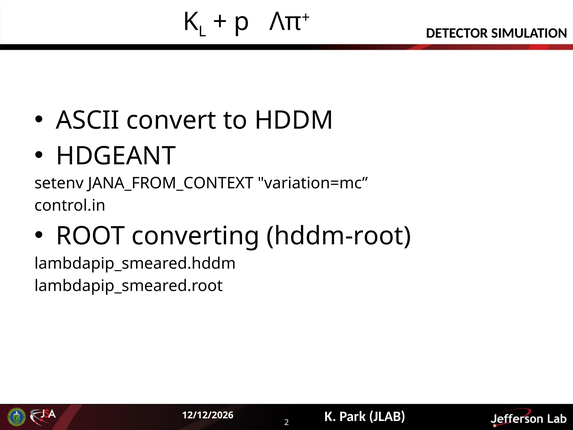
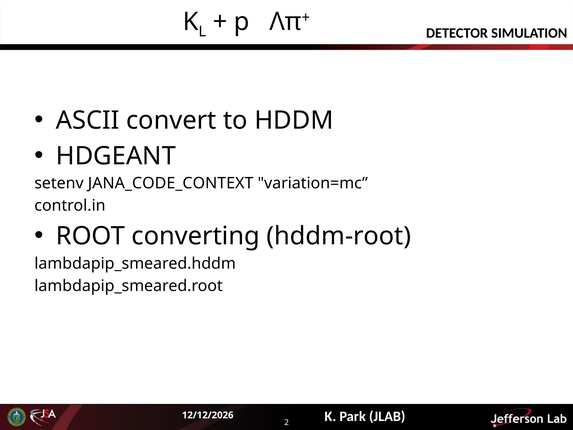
JANA_FROM_CONTEXT: JANA_FROM_CONTEXT -> JANA_CODE_CONTEXT
